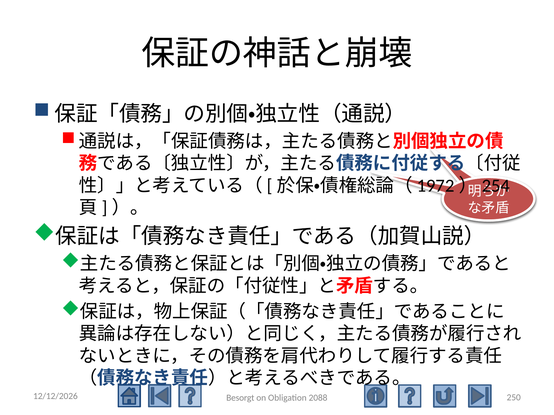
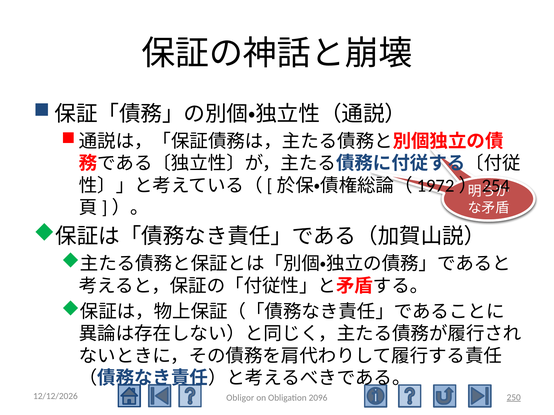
250 underline: none -> present
Besorgt: Besorgt -> Obligor
2088: 2088 -> 2096
